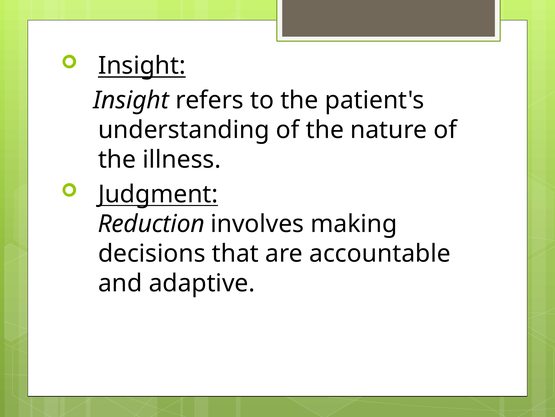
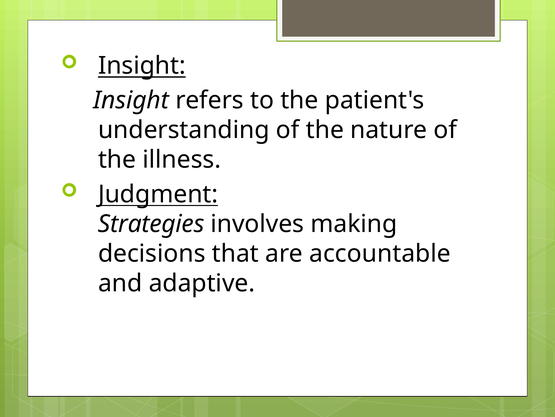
Reduction: Reduction -> Strategies
